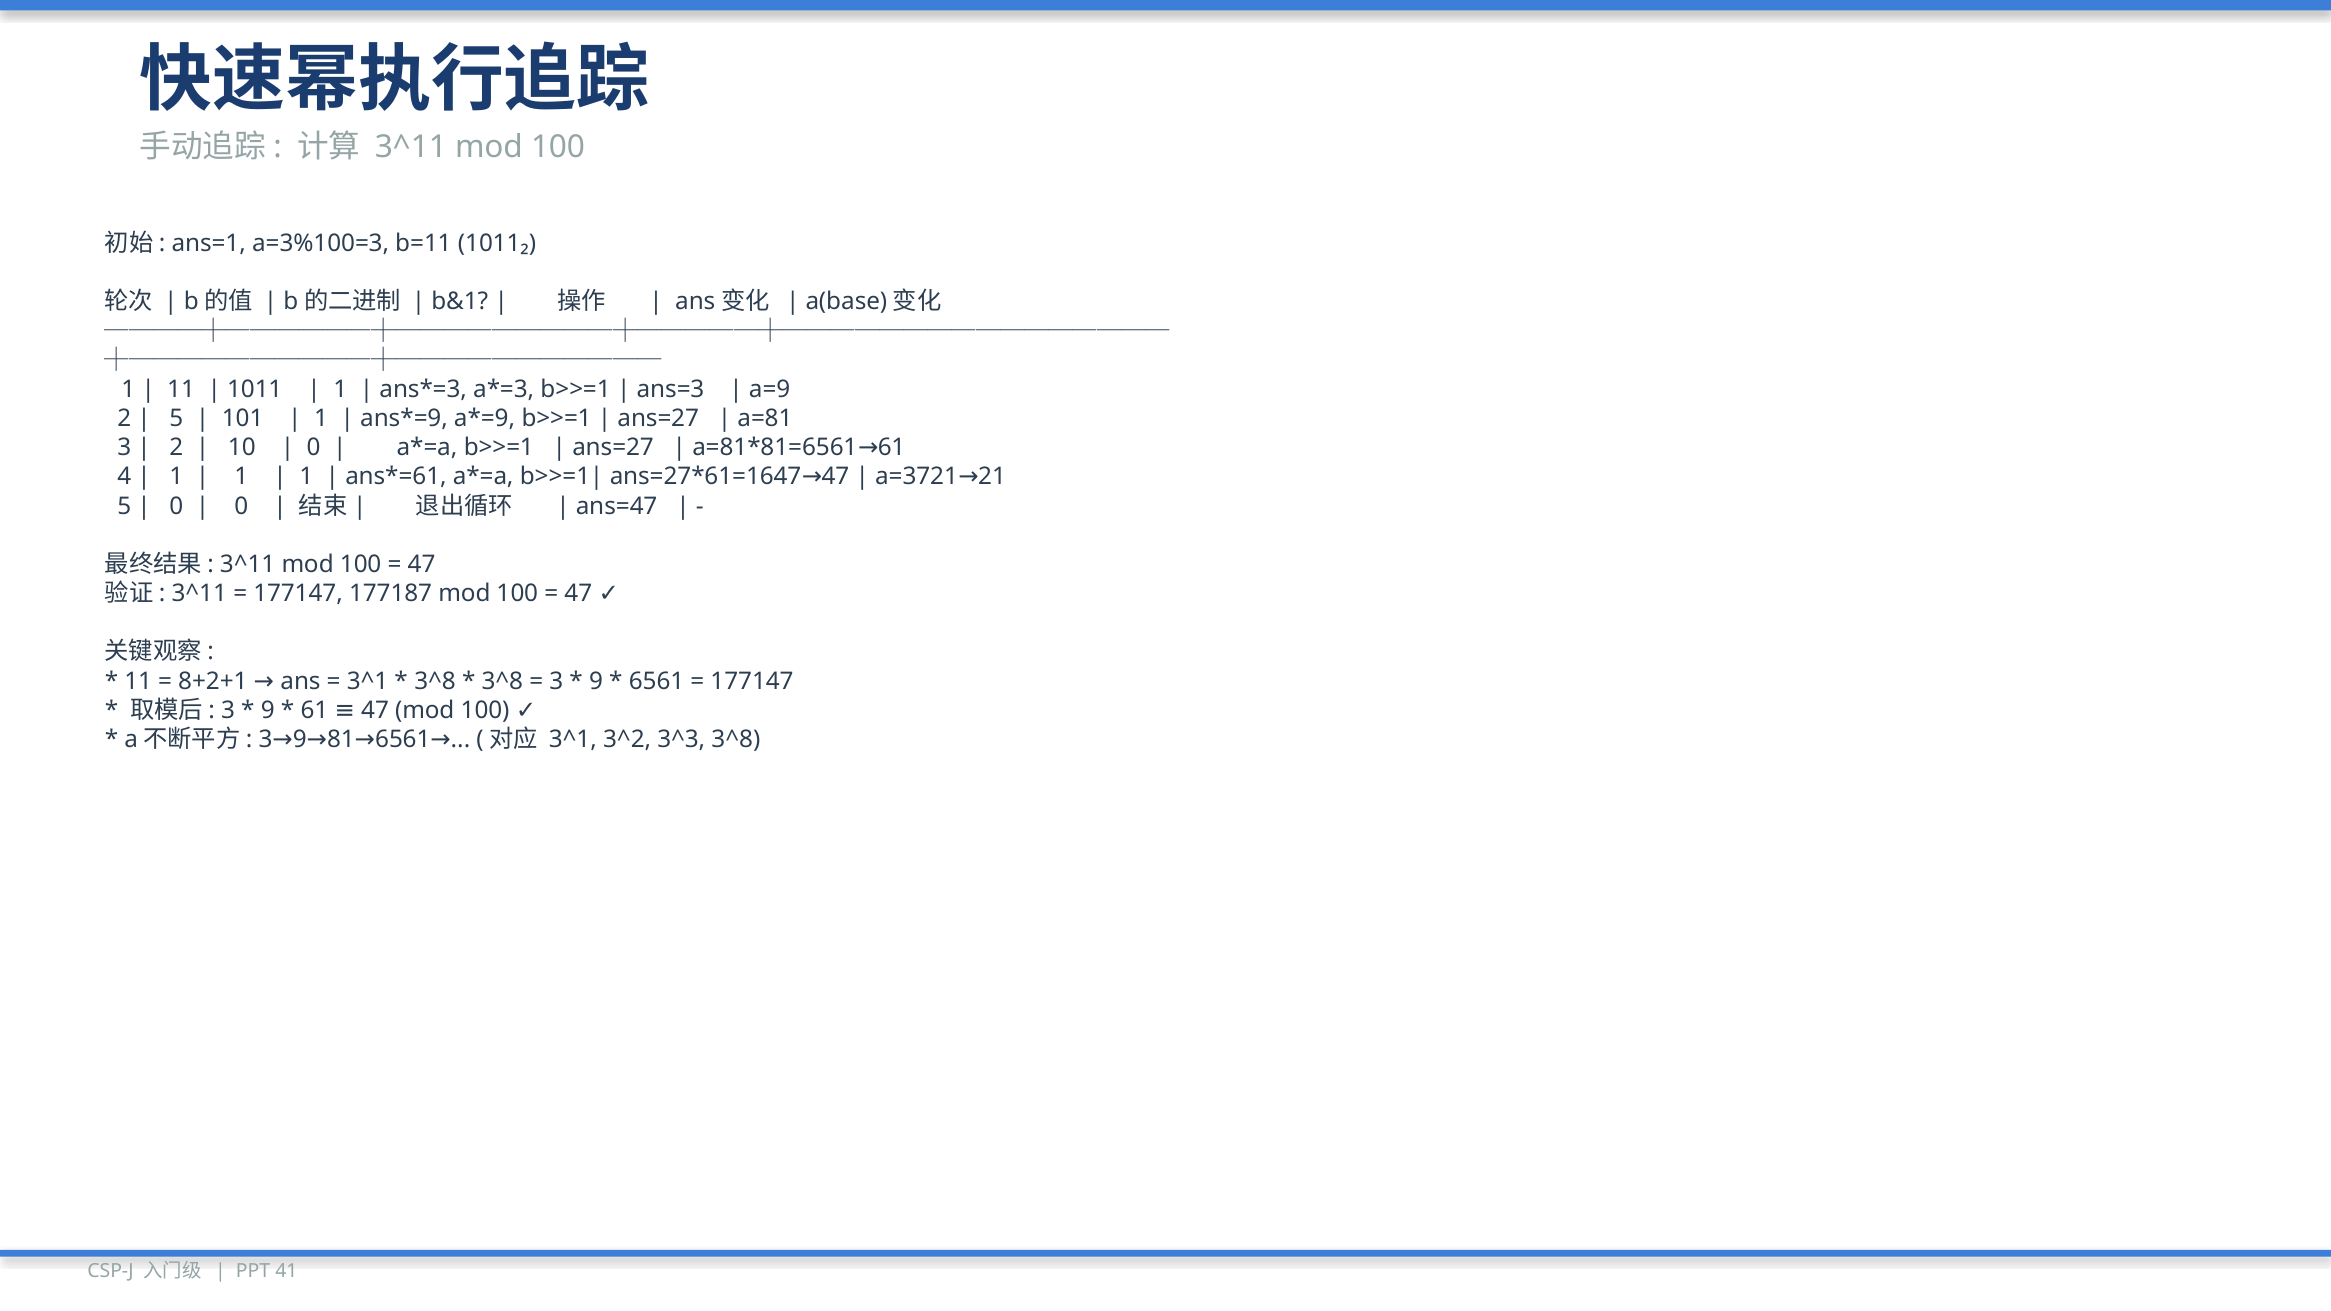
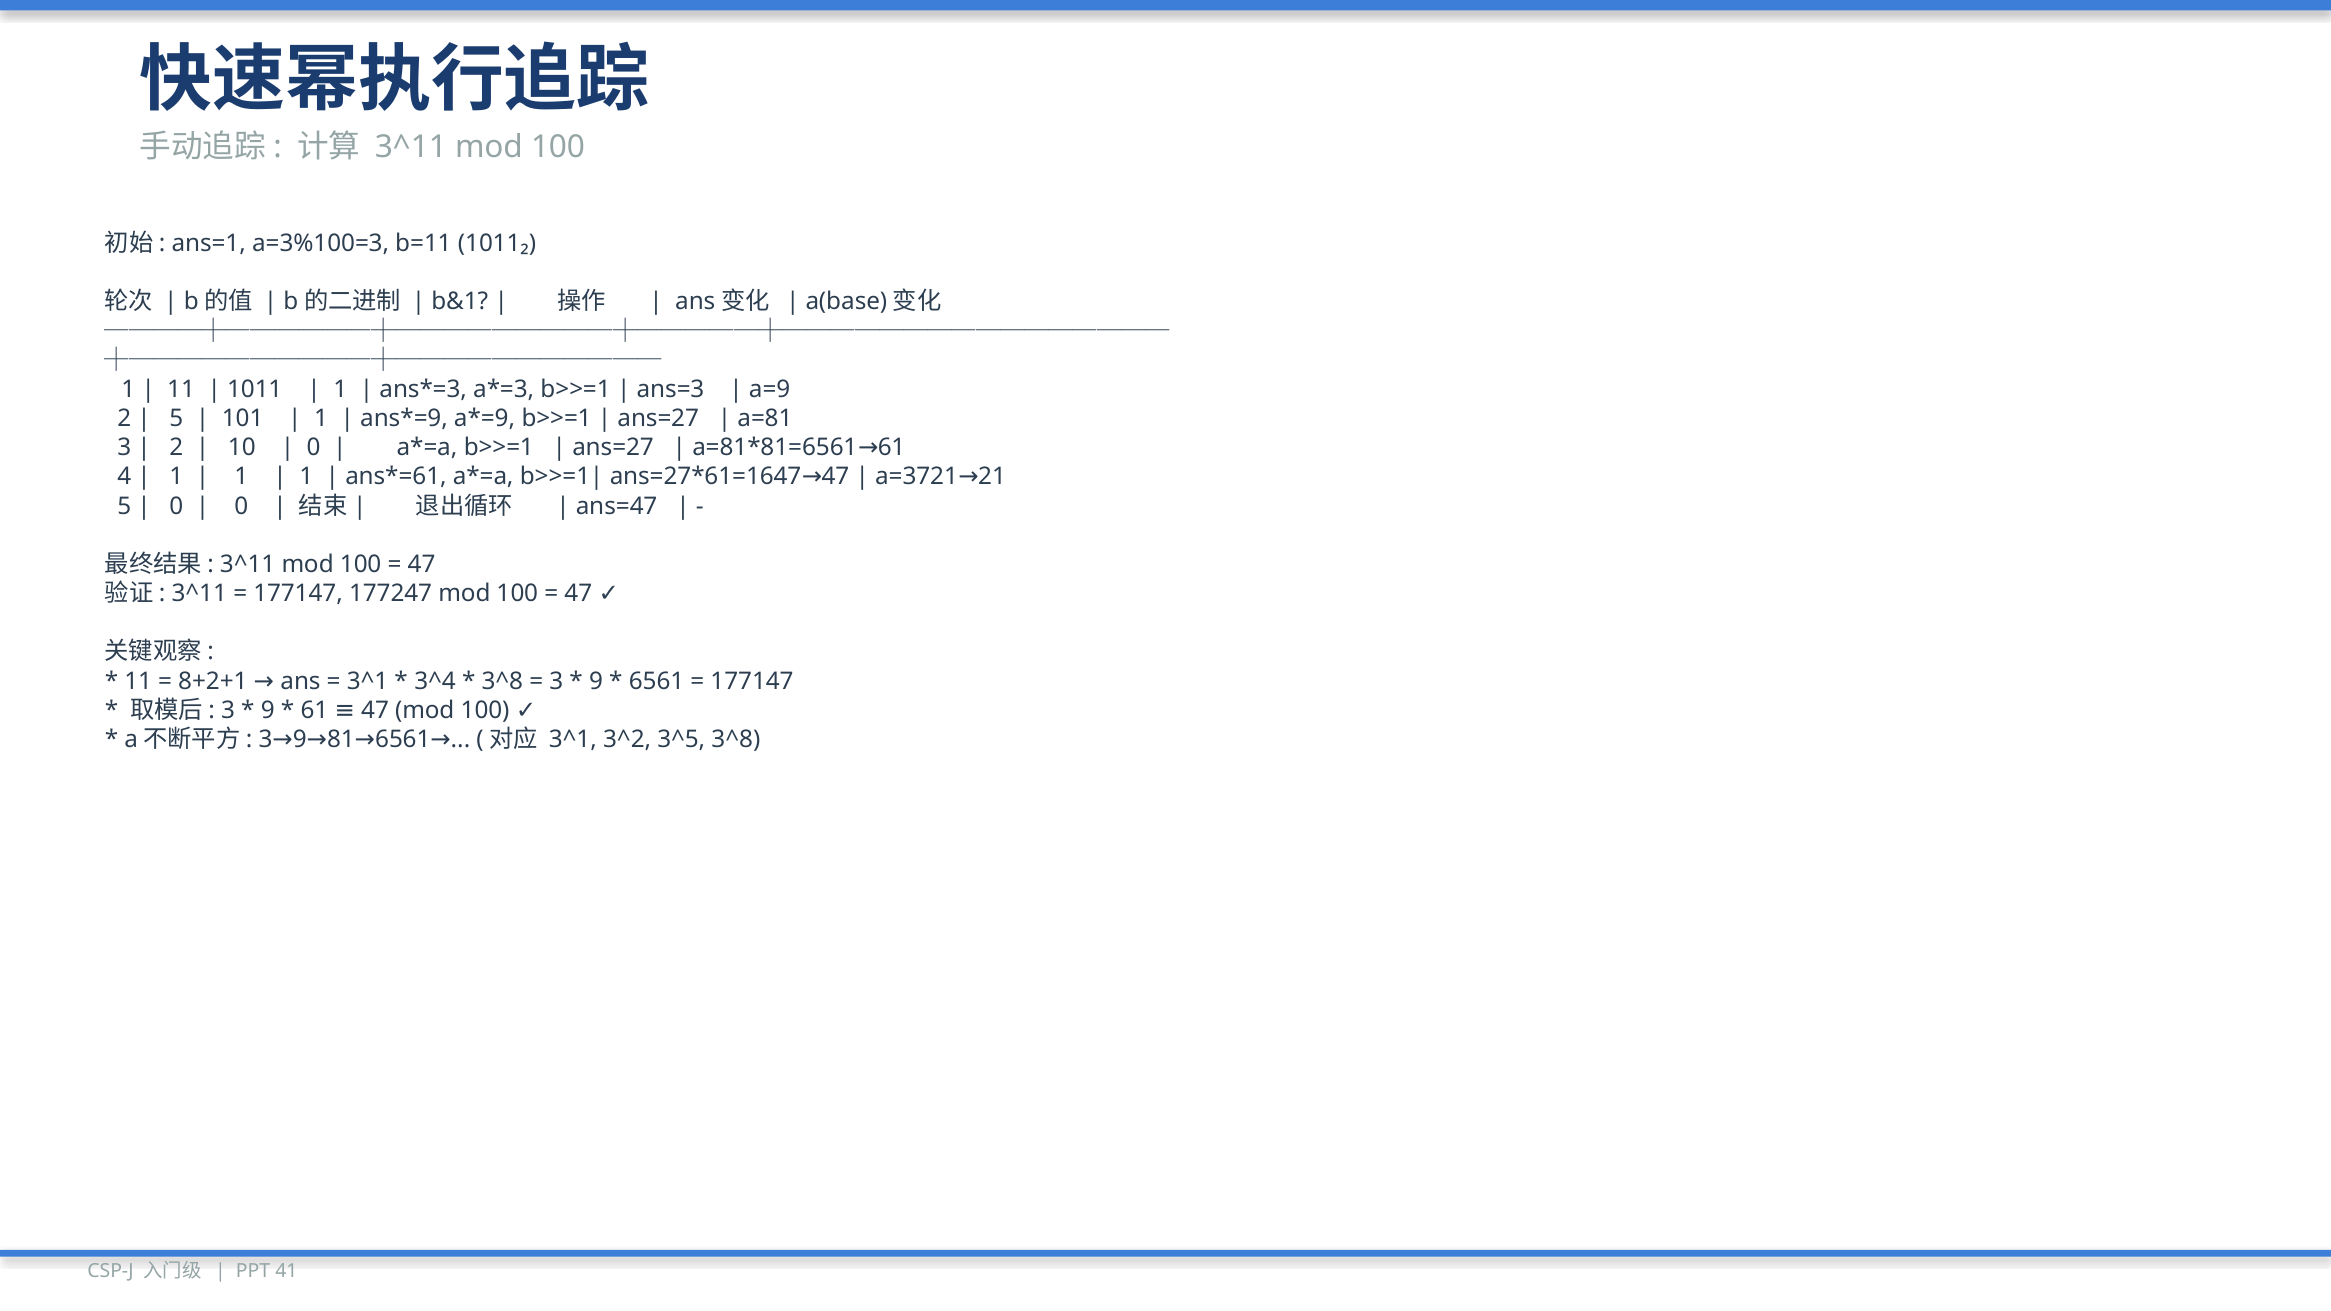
177187: 177187 -> 177247
3^8 at (435, 681): 3^8 -> 3^4
3^3: 3^3 -> 3^5
